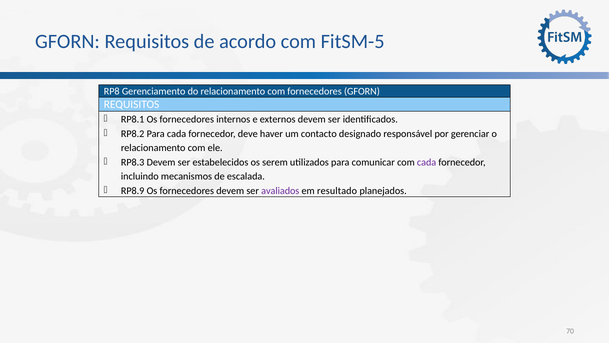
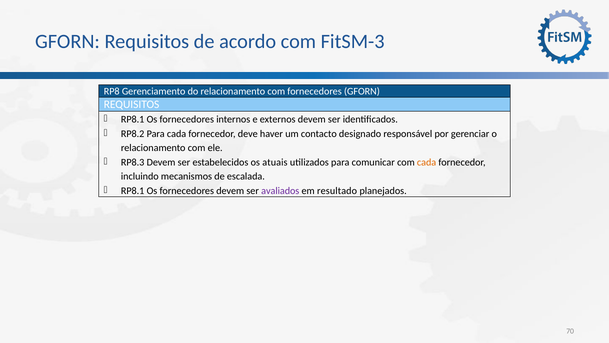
FitSM-5: FitSM-5 -> FitSM-3
serem: serem -> atuais
cada at (427, 162) colour: purple -> orange
RP8.9 at (133, 191): RP8.9 -> RP8.1
